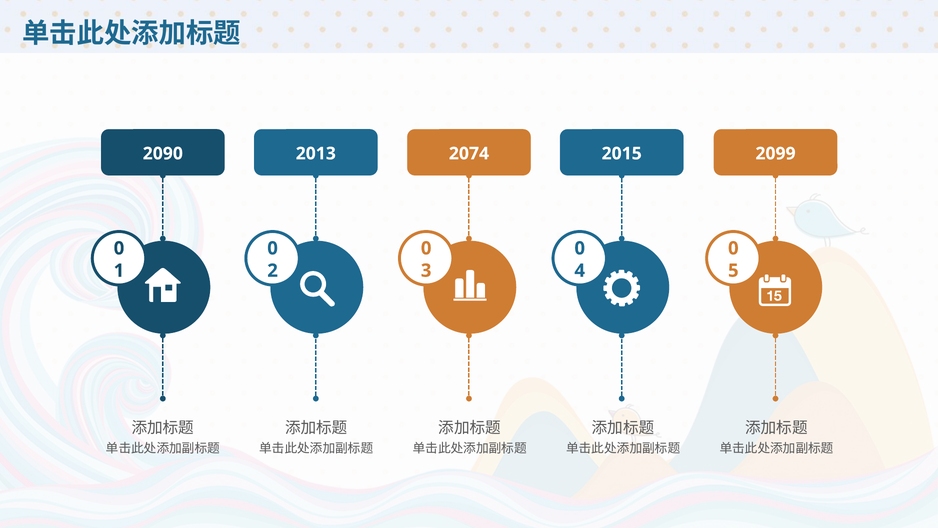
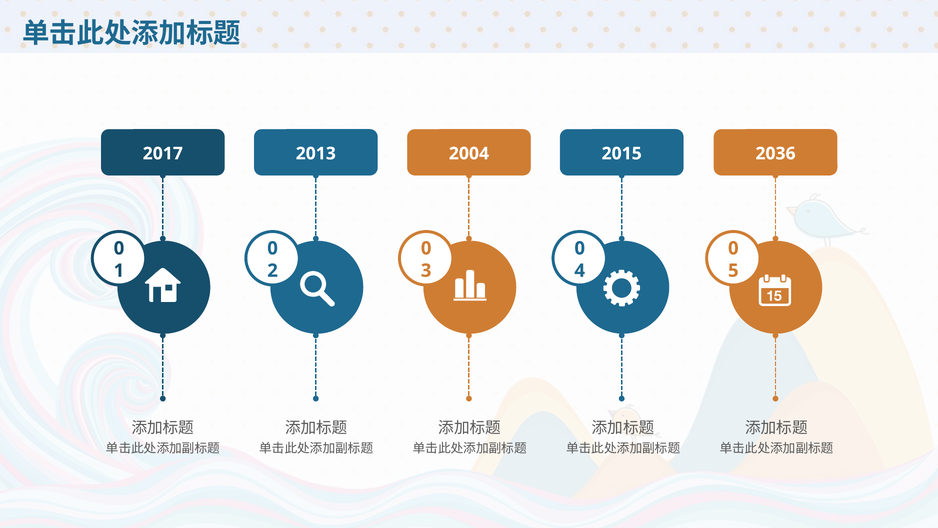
2090: 2090 -> 2017
2074: 2074 -> 2004
2099: 2099 -> 2036
